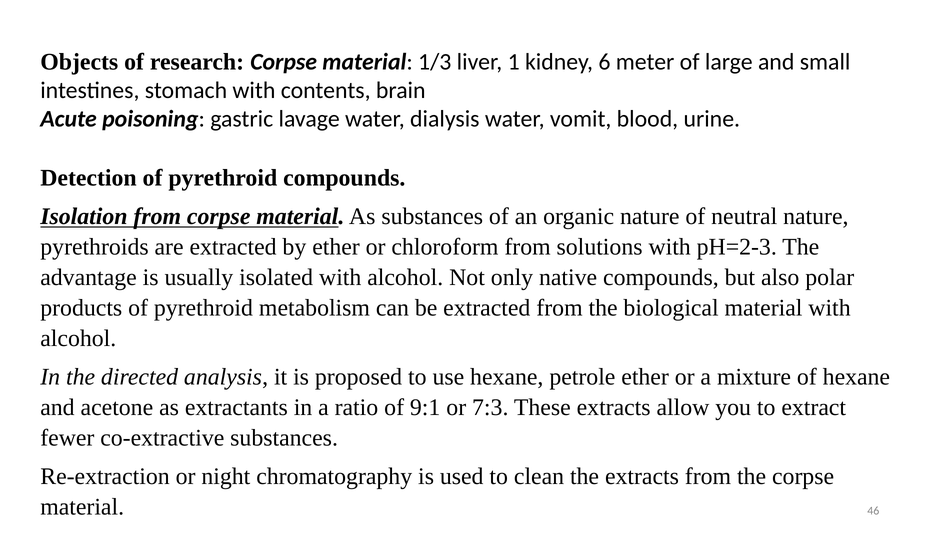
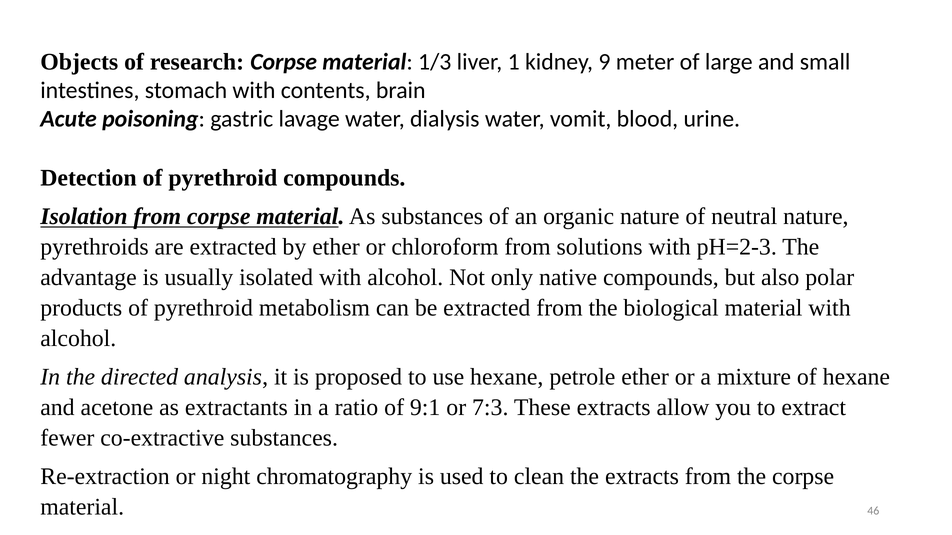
6: 6 -> 9
